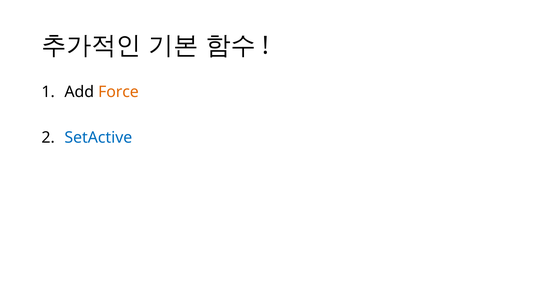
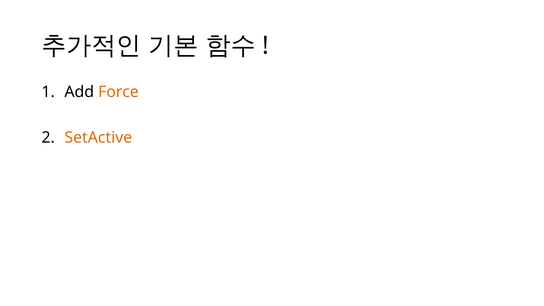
SetActive colour: blue -> orange
